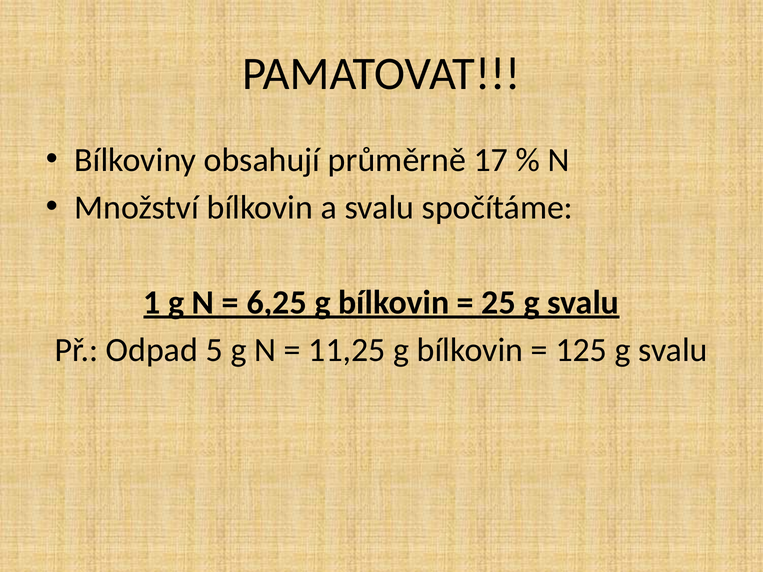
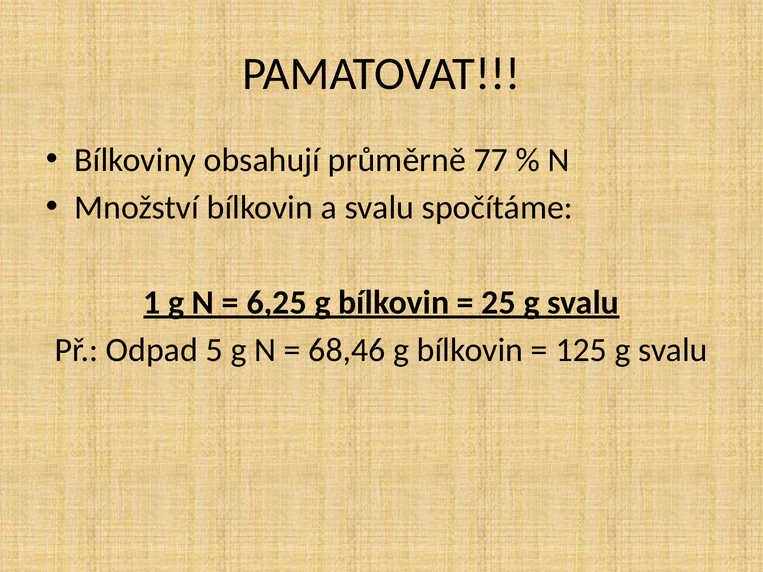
17: 17 -> 77
11,25: 11,25 -> 68,46
